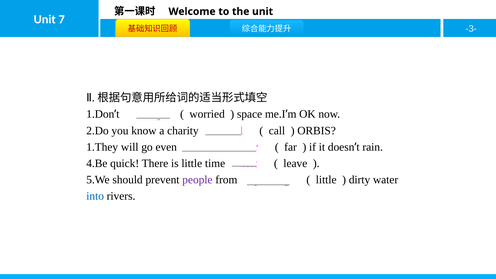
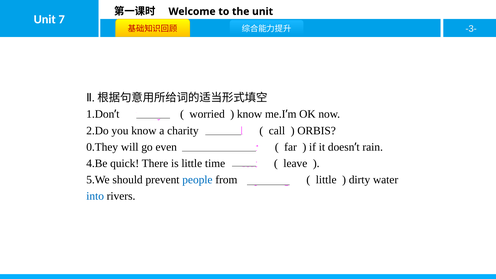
space at (250, 114): space -> know
1.They: 1.They -> 0.They
people colour: purple -> blue
